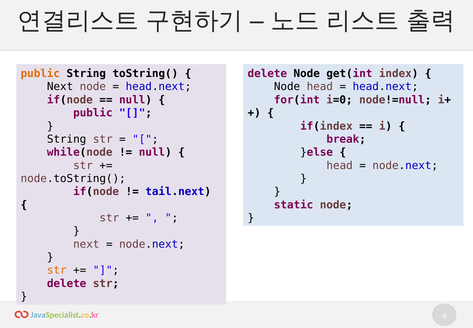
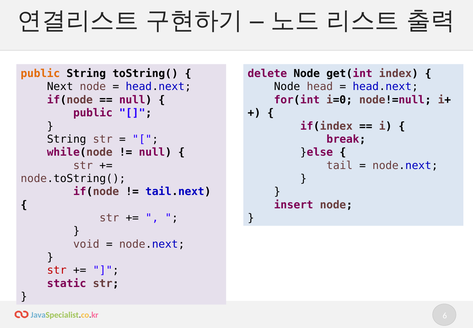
head at (340, 165): head -> tail
static: static -> insert
next at (86, 244): next -> void
str at (57, 270) colour: orange -> red
delete at (67, 283): delete -> static
